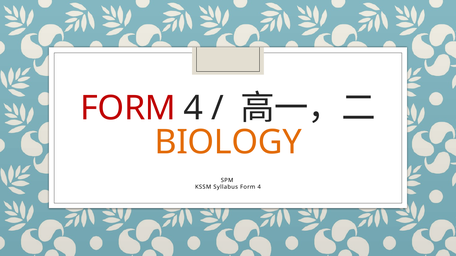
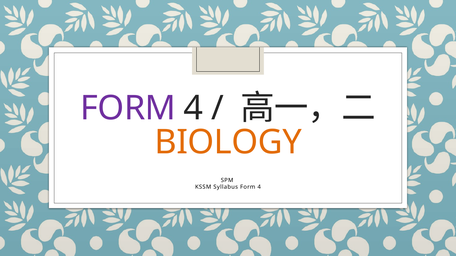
FORM at (128, 109) colour: red -> purple
